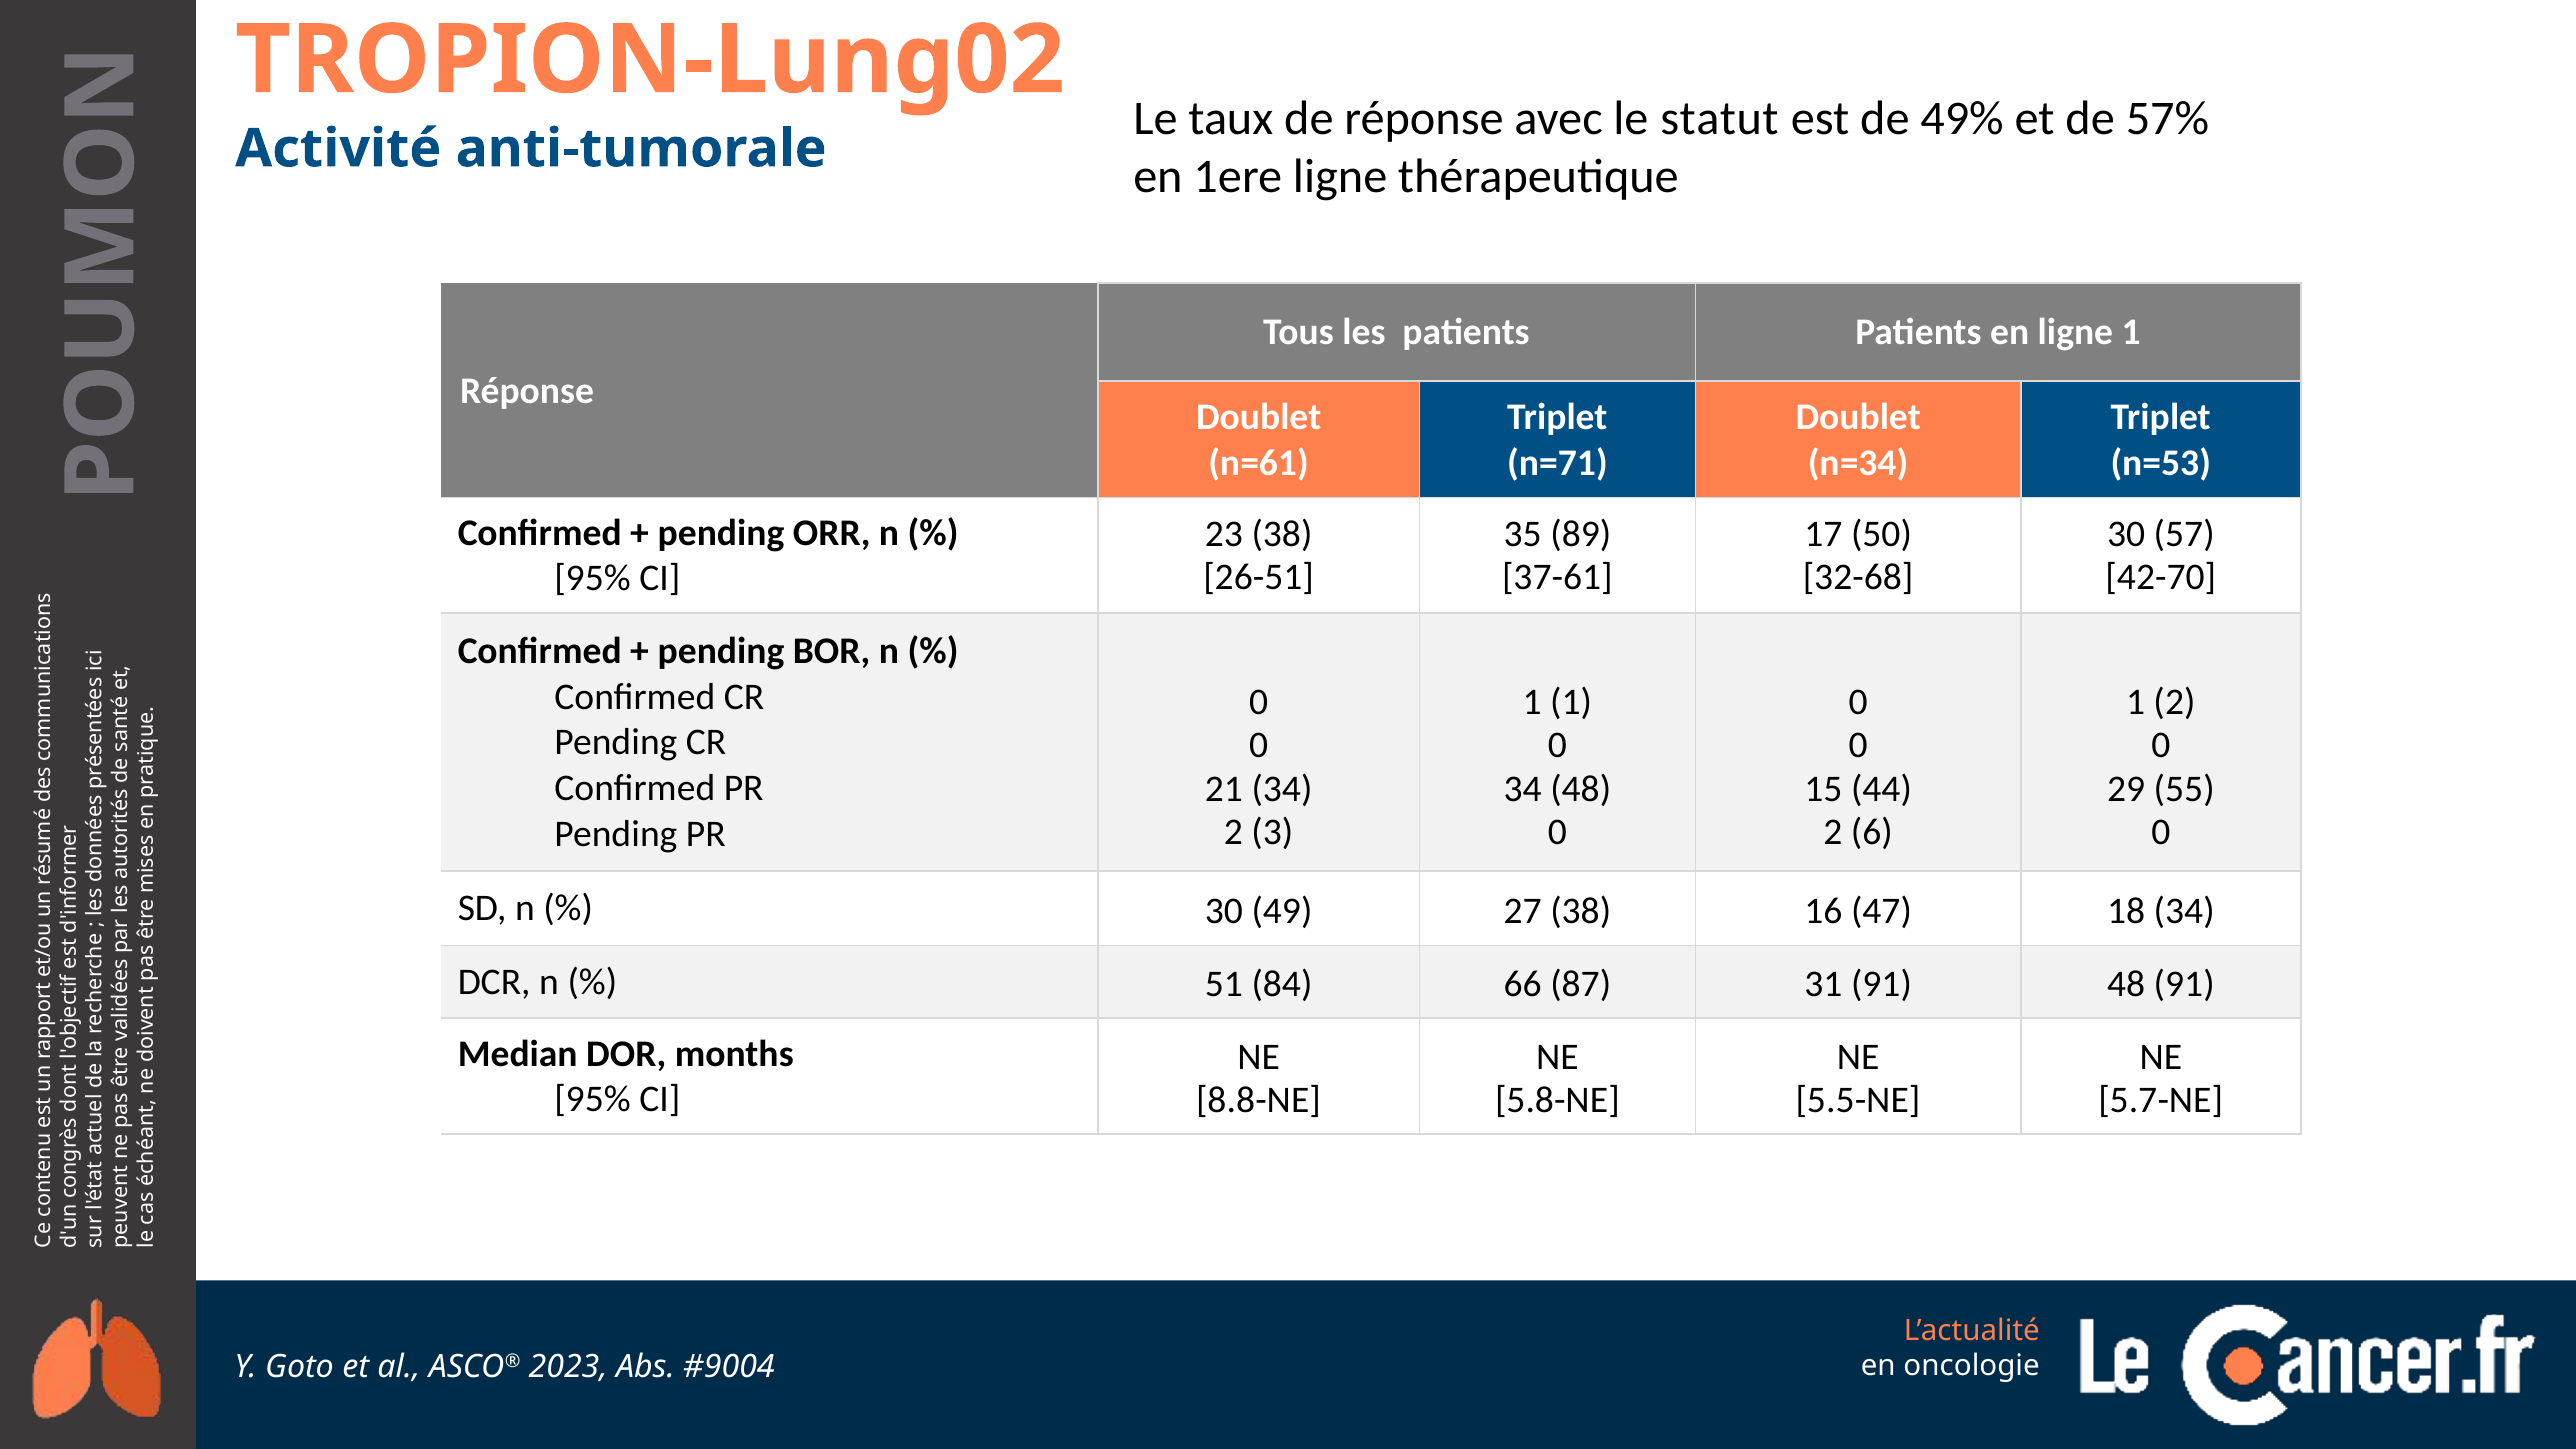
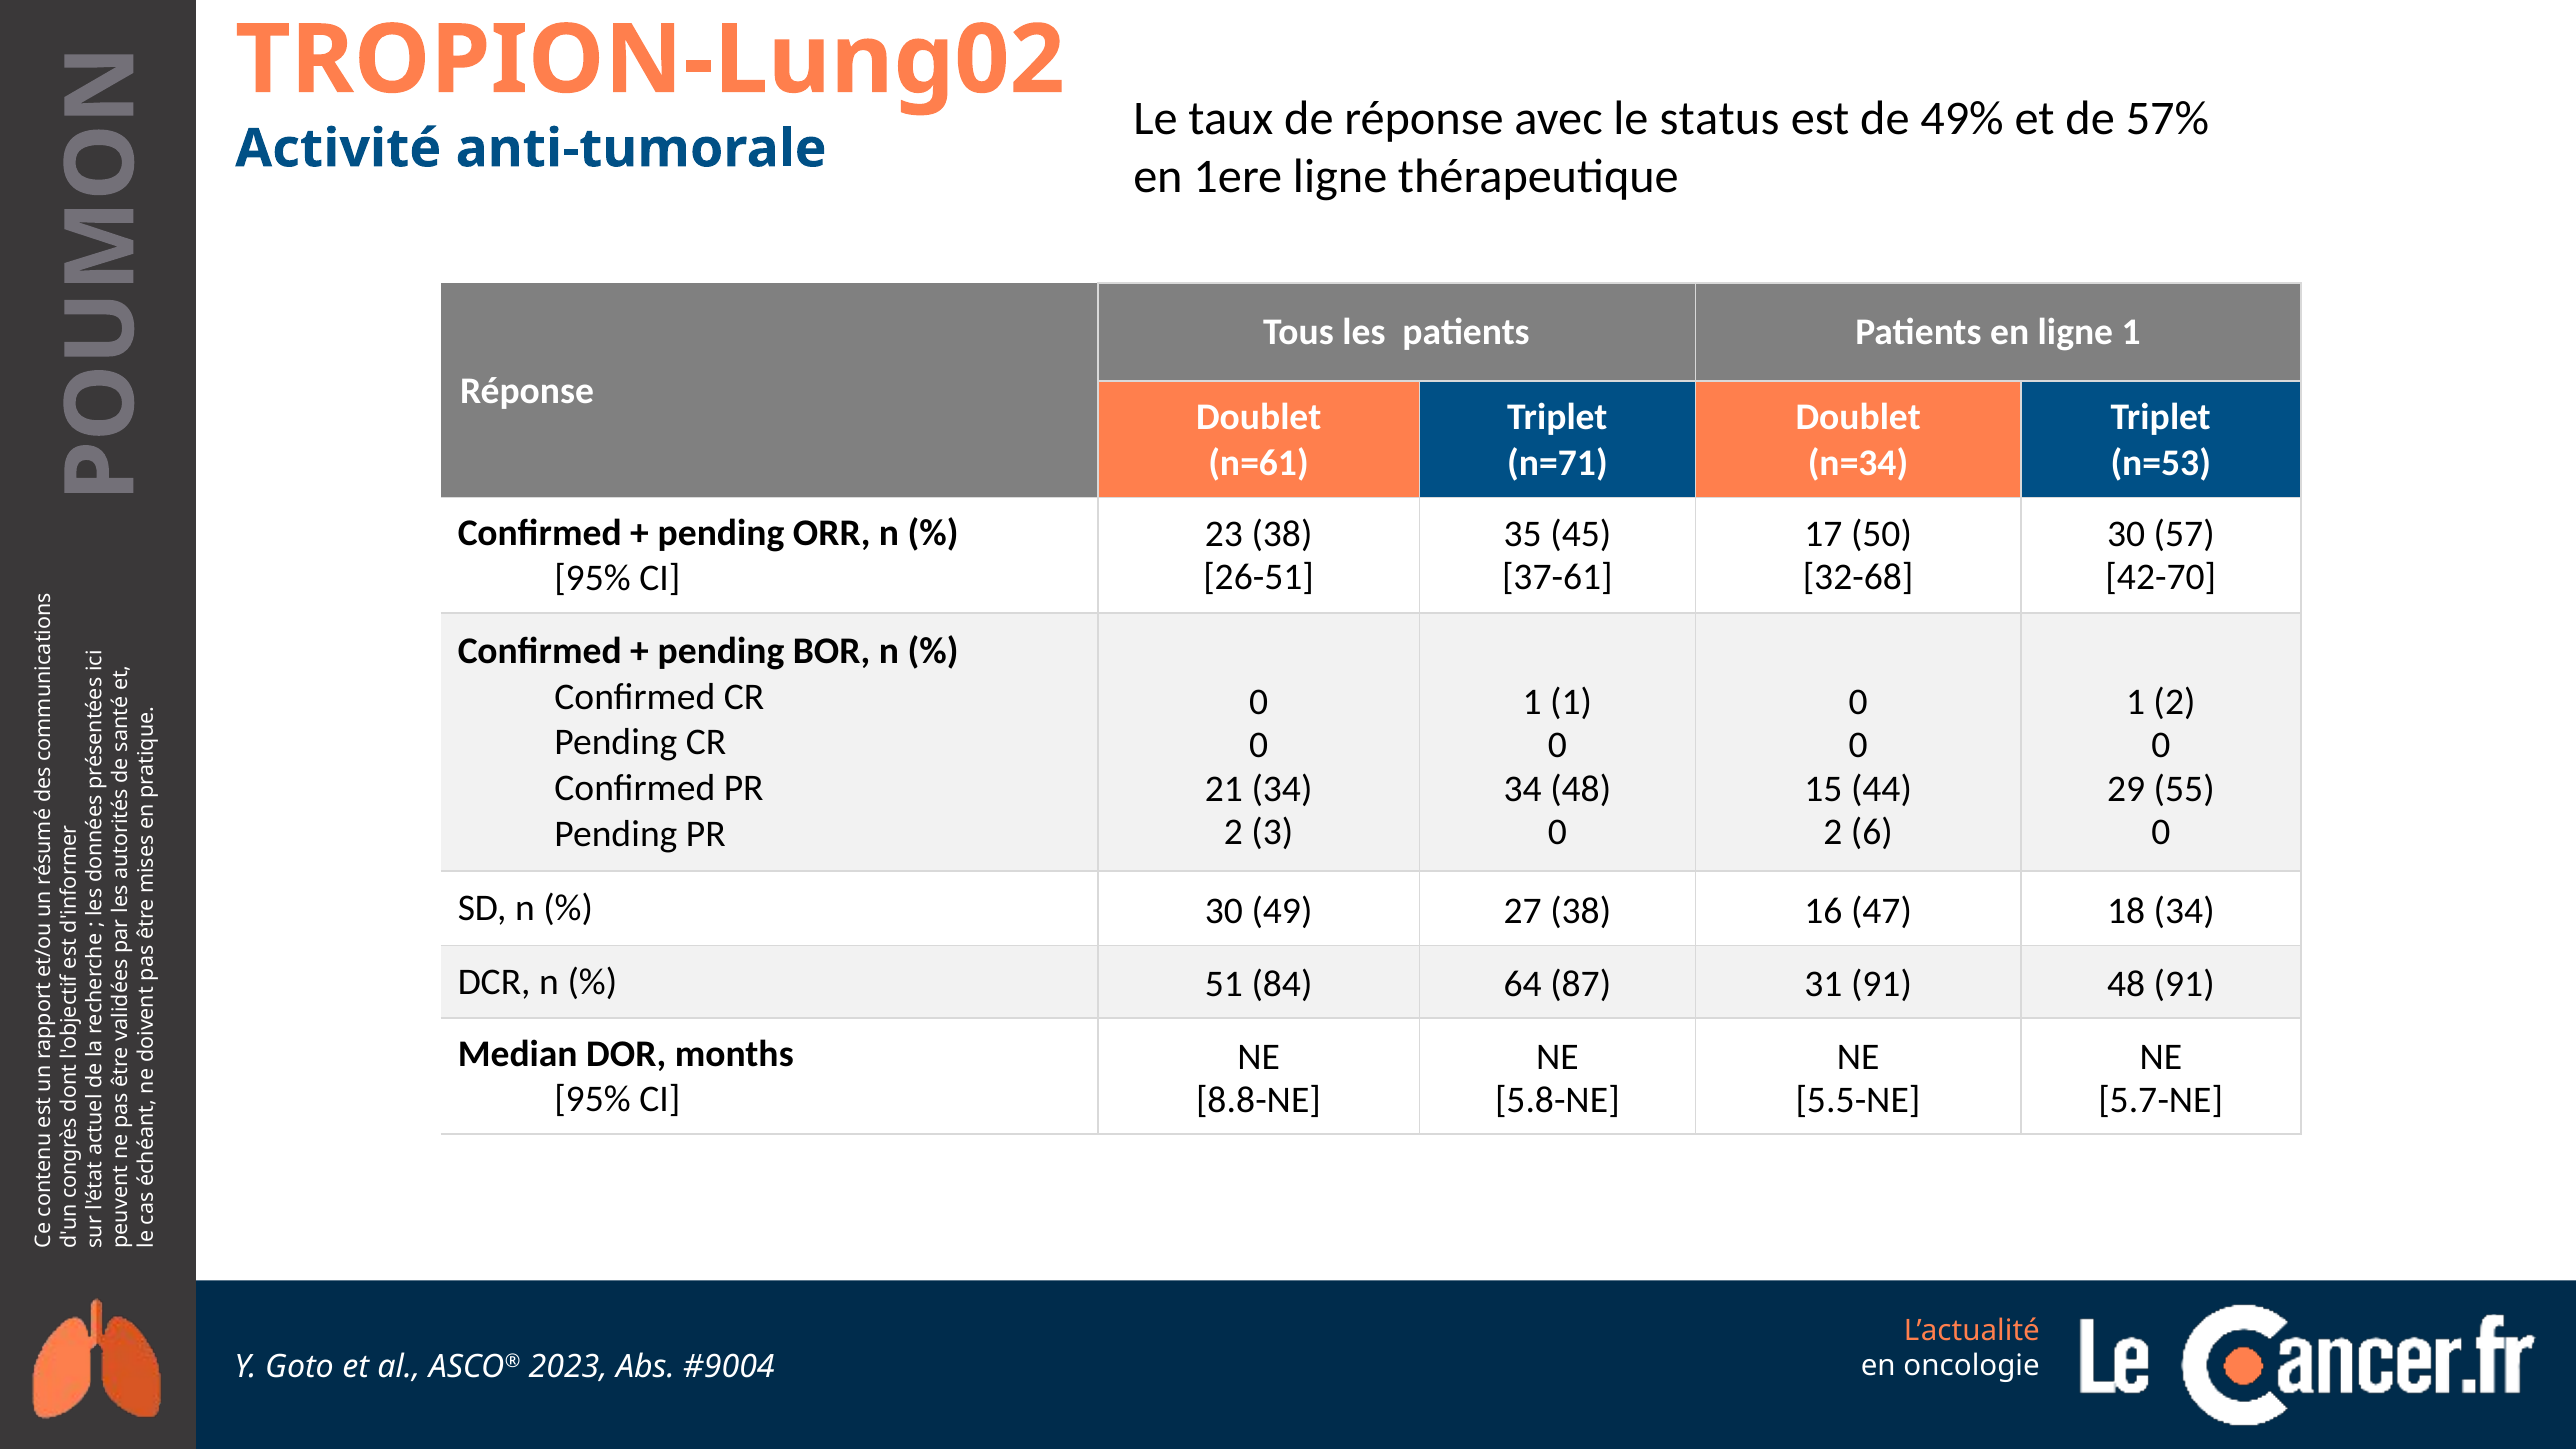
statut: statut -> status
89: 89 -> 45
66: 66 -> 64
